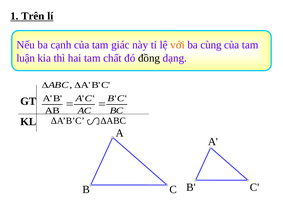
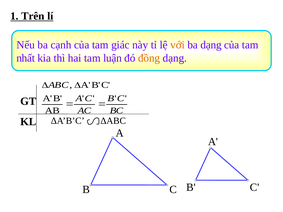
ba cùng: cùng -> dạng
luận: luận -> nhất
chất: chất -> luận
đồng colour: black -> orange
